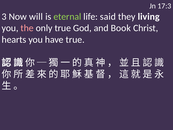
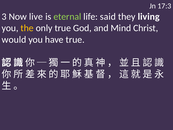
will: will -> live
the colour: pink -> yellow
Book: Book -> Mind
hearts: hearts -> would
